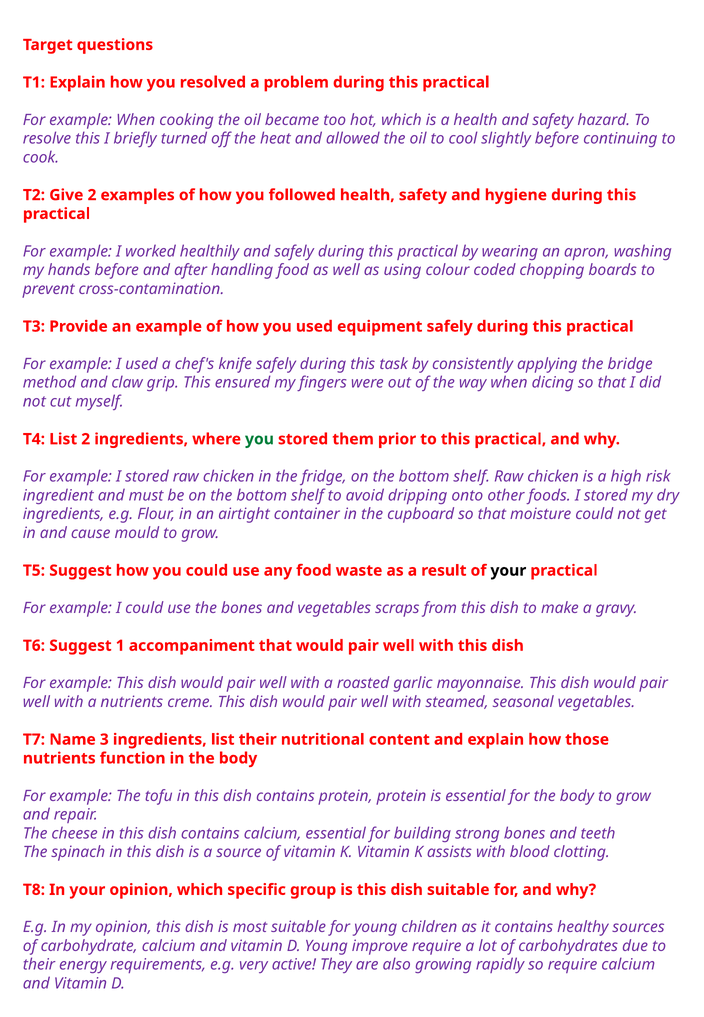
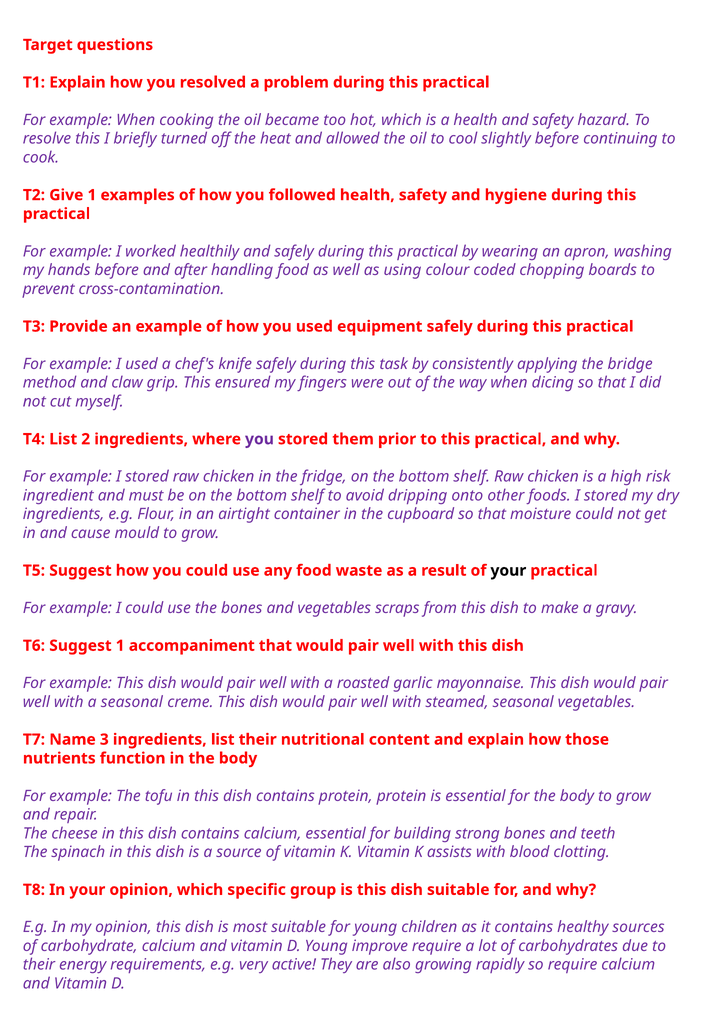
Give 2: 2 -> 1
you at (259, 439) colour: green -> purple
a nutrients: nutrients -> seasonal
